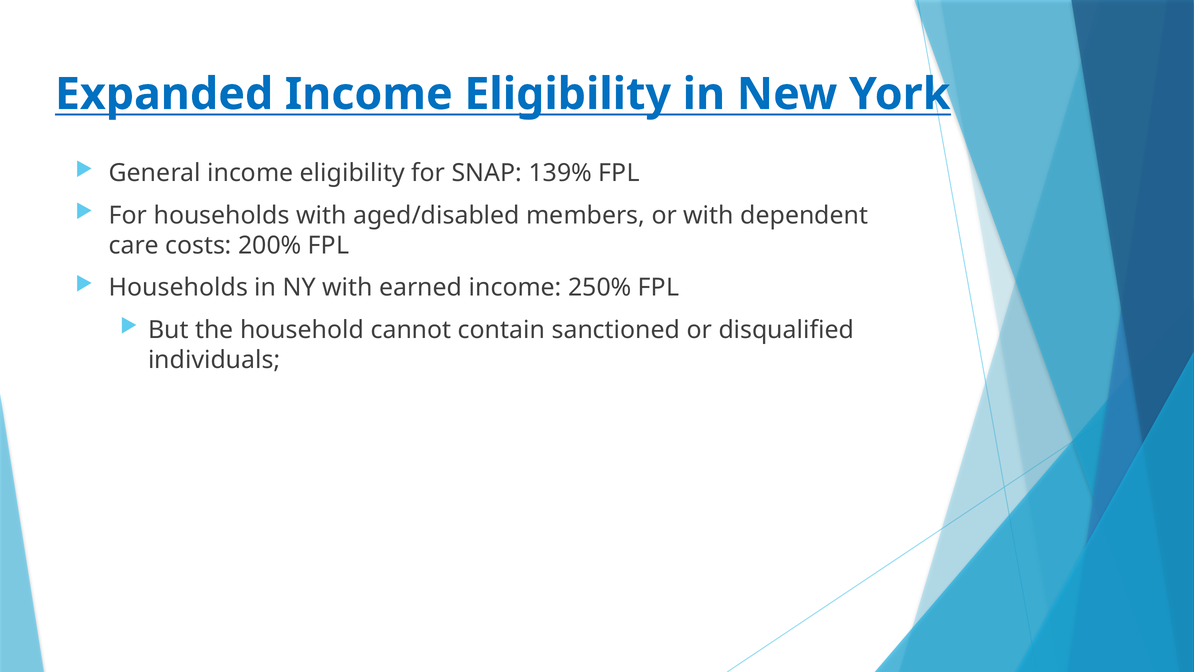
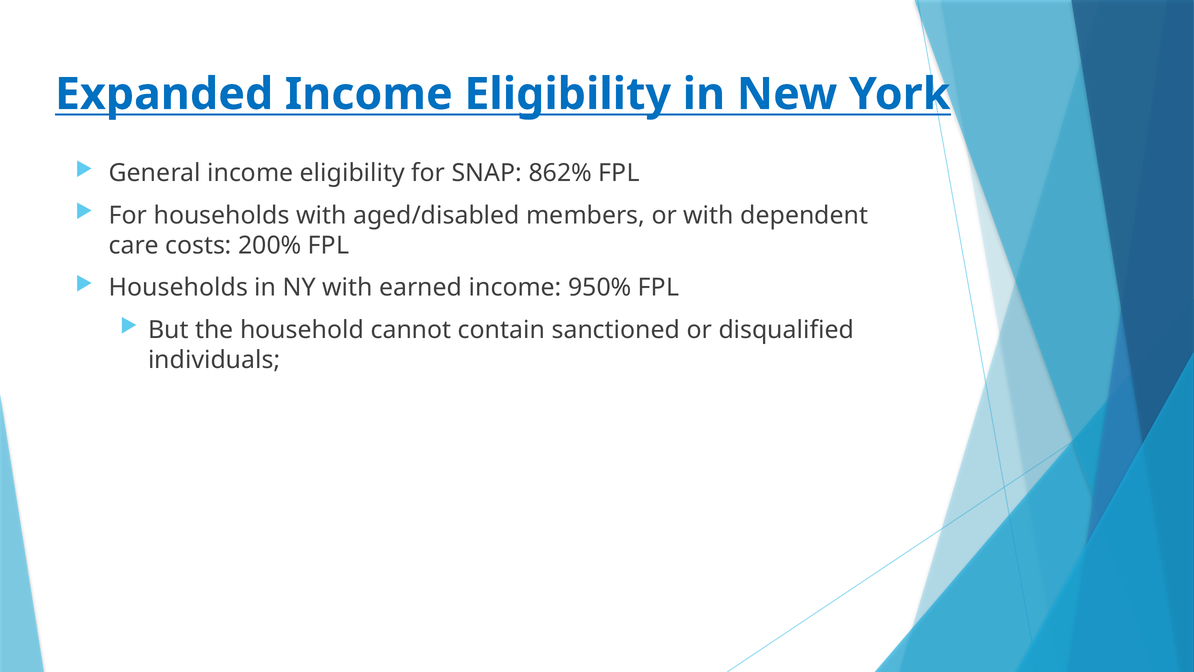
139%: 139% -> 862%
250%: 250% -> 950%
